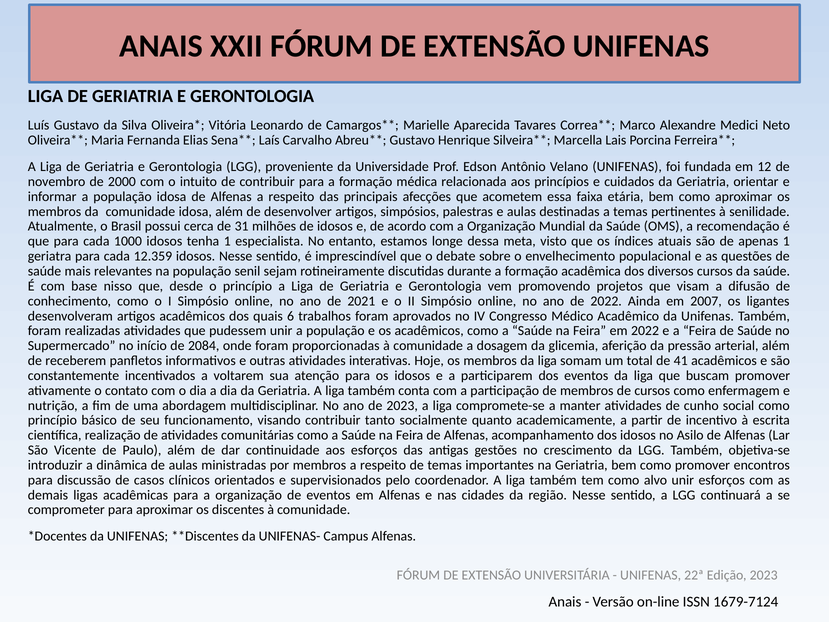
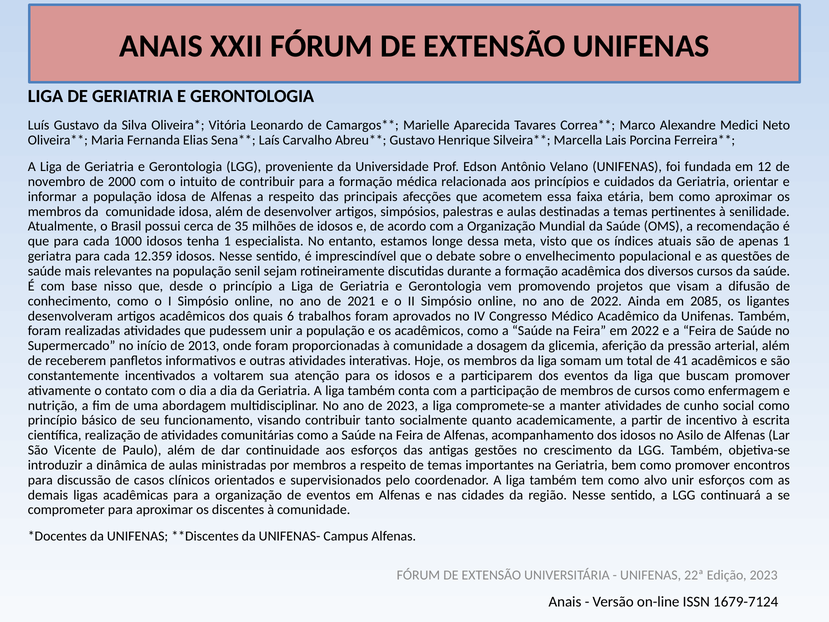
31: 31 -> 35
2007: 2007 -> 2085
2084: 2084 -> 2013
